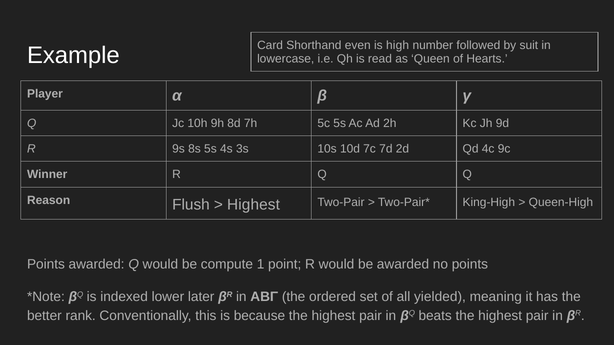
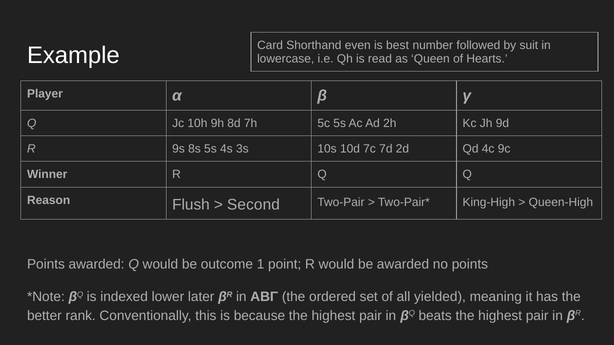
high: high -> best
Highest at (253, 205): Highest -> Second
compute: compute -> outcome
